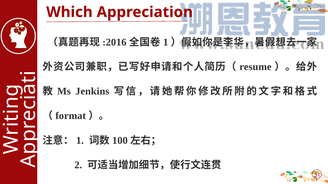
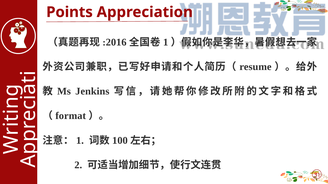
Which: Which -> Points
